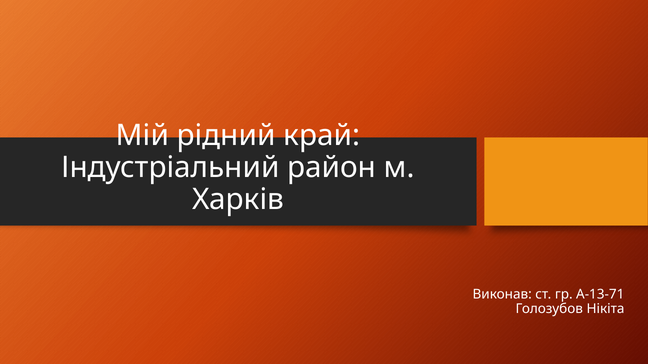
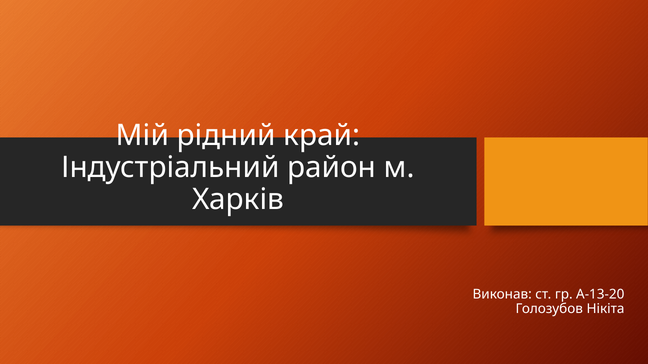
А-13-71: А-13-71 -> А-13-20
